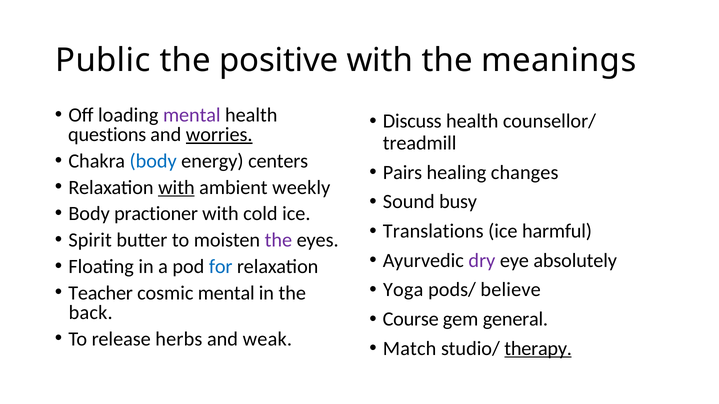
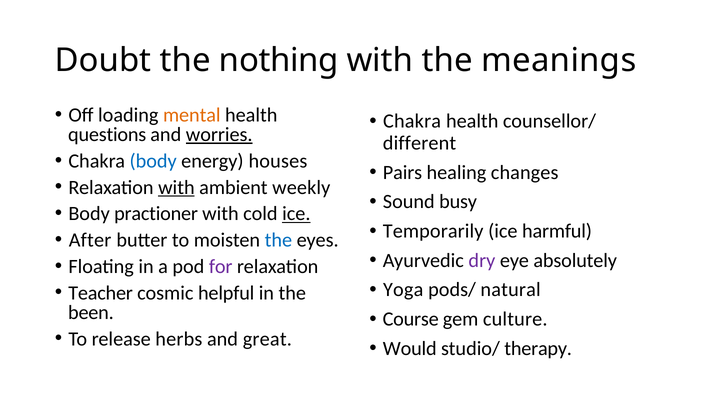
Public: Public -> Doubt
positive: positive -> nothing
mental at (192, 115) colour: purple -> orange
Discuss at (412, 121): Discuss -> Chakra
treadmill: treadmill -> different
centers: centers -> houses
ice at (296, 214) underline: none -> present
Translations: Translations -> Temporarily
Spirit: Spirit -> After
the at (278, 240) colour: purple -> blue
for colour: blue -> purple
believe: believe -> natural
cosmic mental: mental -> helpful
back: back -> been
general: general -> culture
weak: weak -> great
Match: Match -> Would
therapy underline: present -> none
